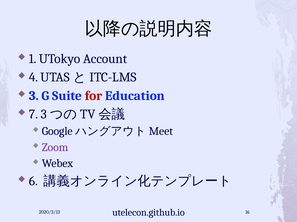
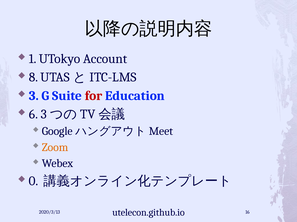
4: 4 -> 8
7: 7 -> 6
Zoom colour: purple -> orange
6: 6 -> 0
